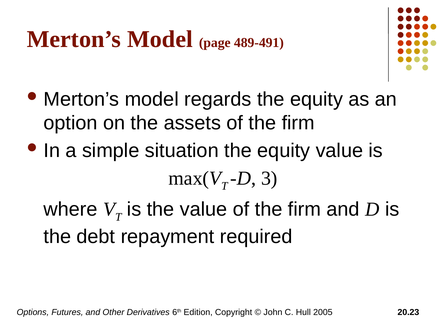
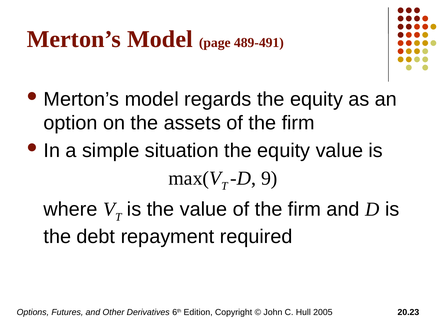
3: 3 -> 9
